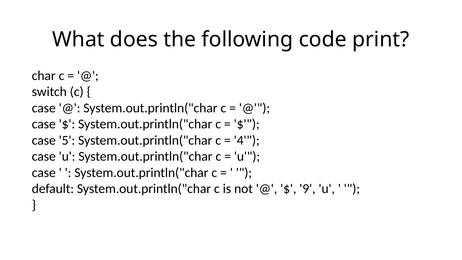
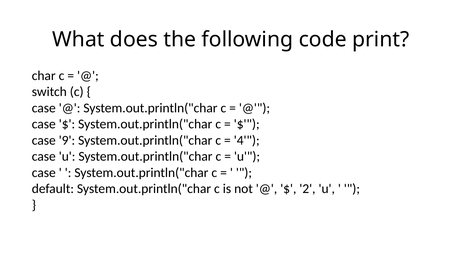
5: 5 -> 9
9: 9 -> 2
